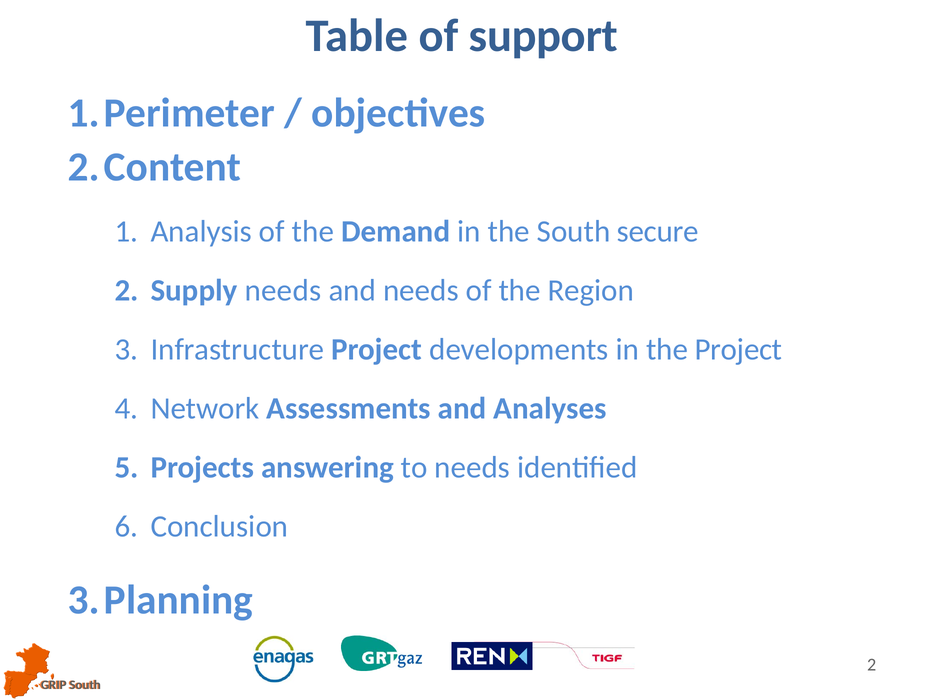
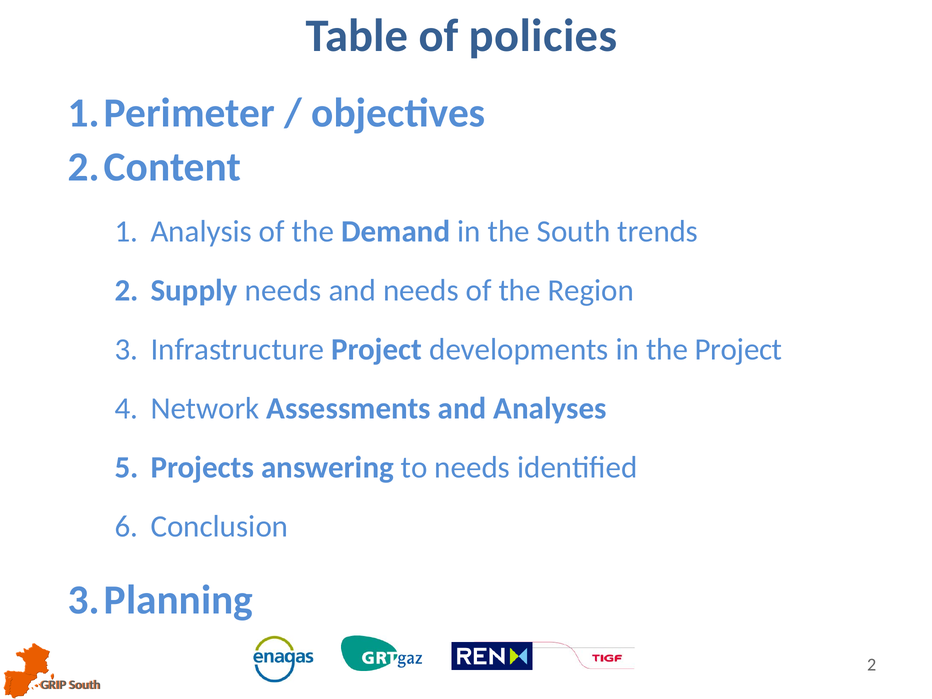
support: support -> policies
secure: secure -> trends
